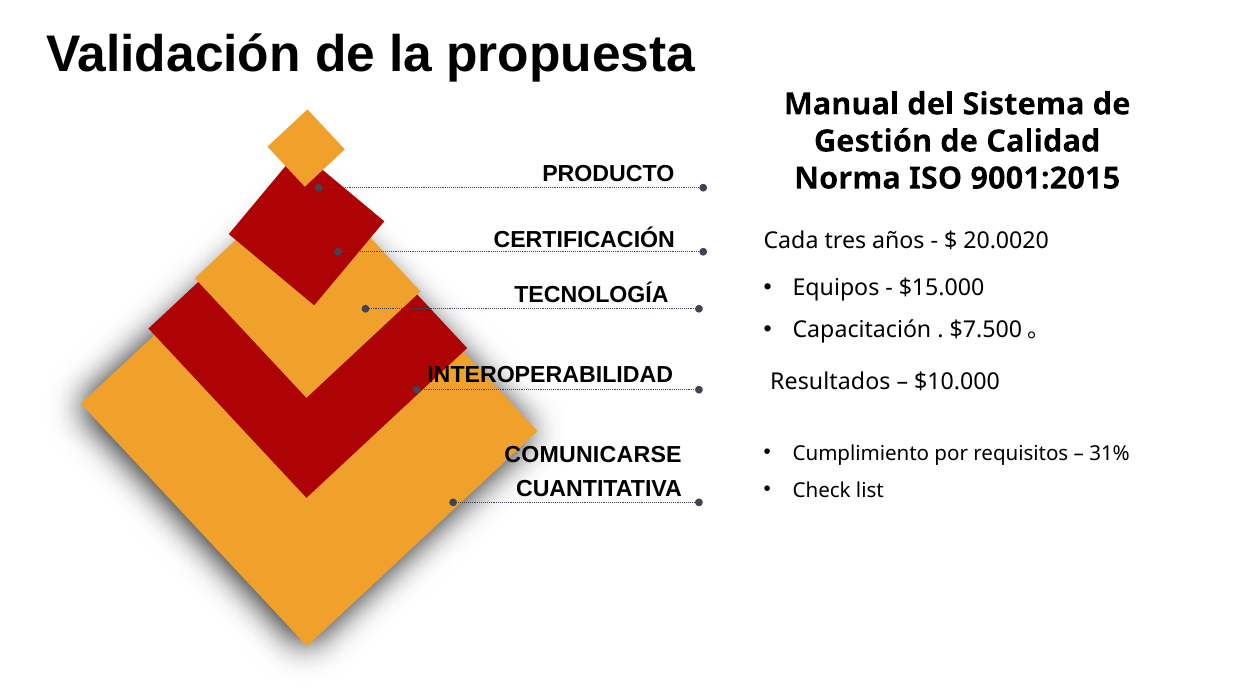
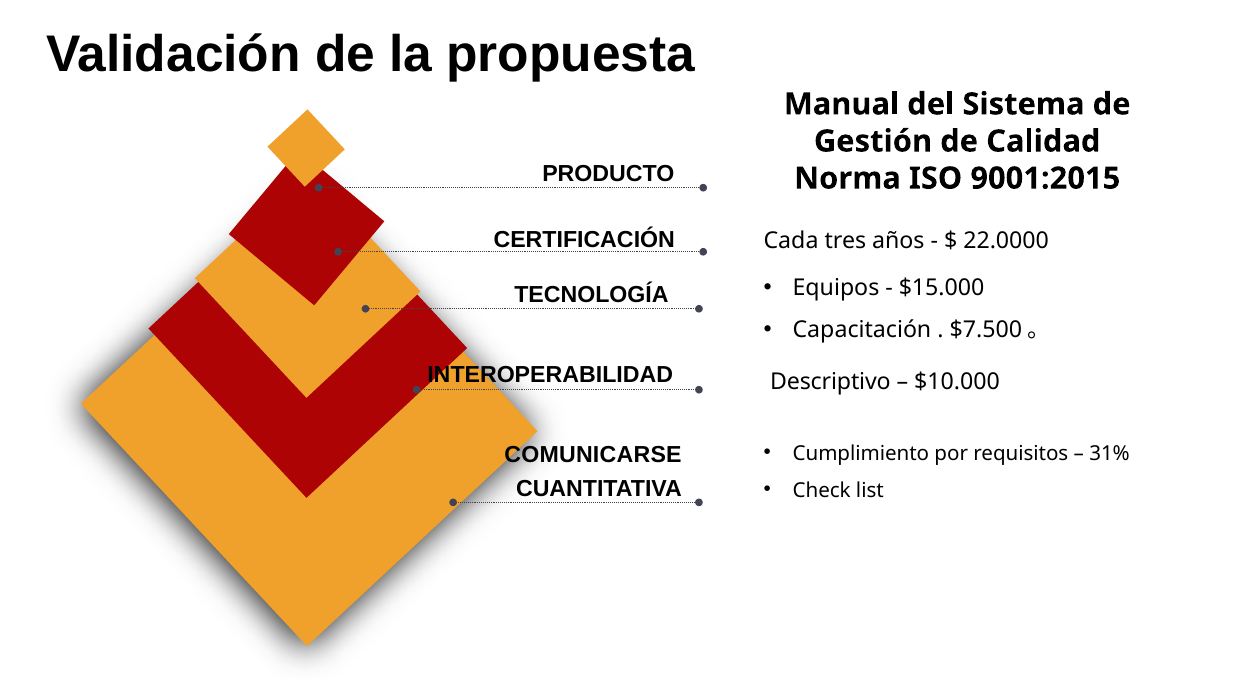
20.0020: 20.0020 -> 22.0000
Resultados: Resultados -> Descriptivo
